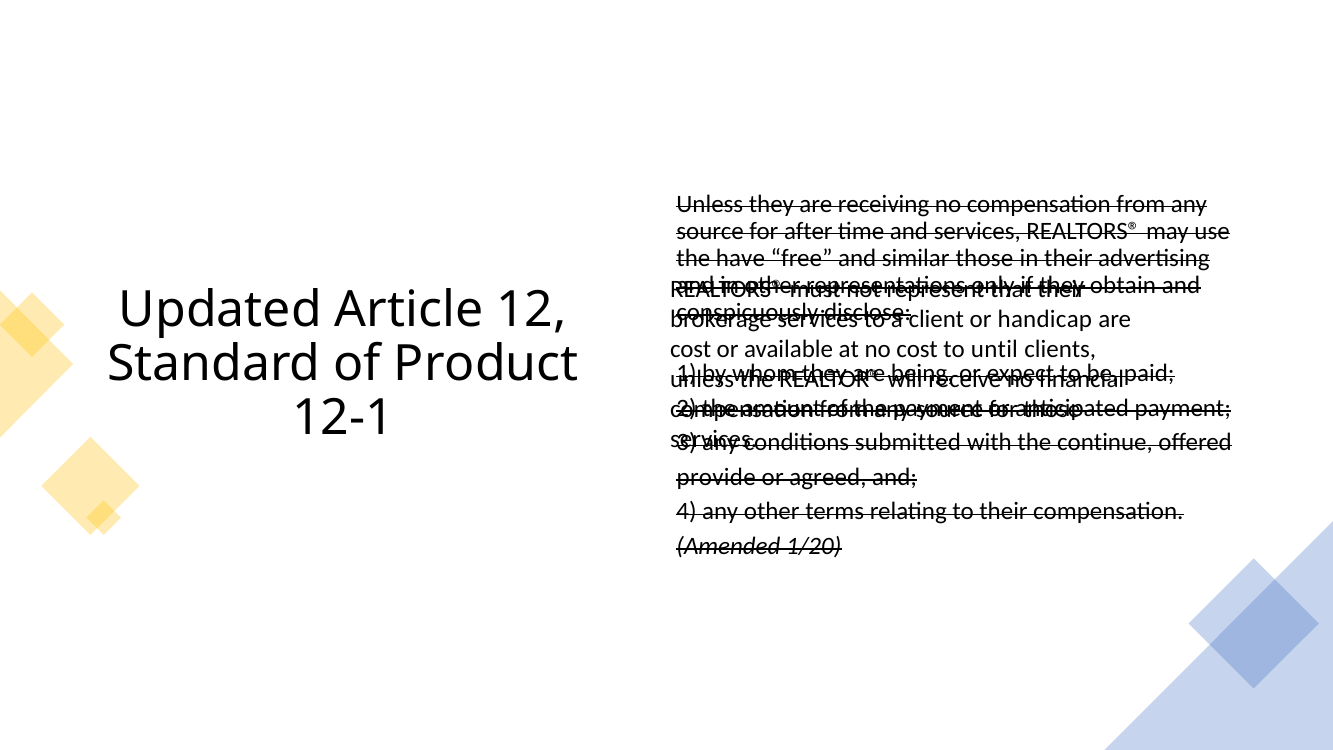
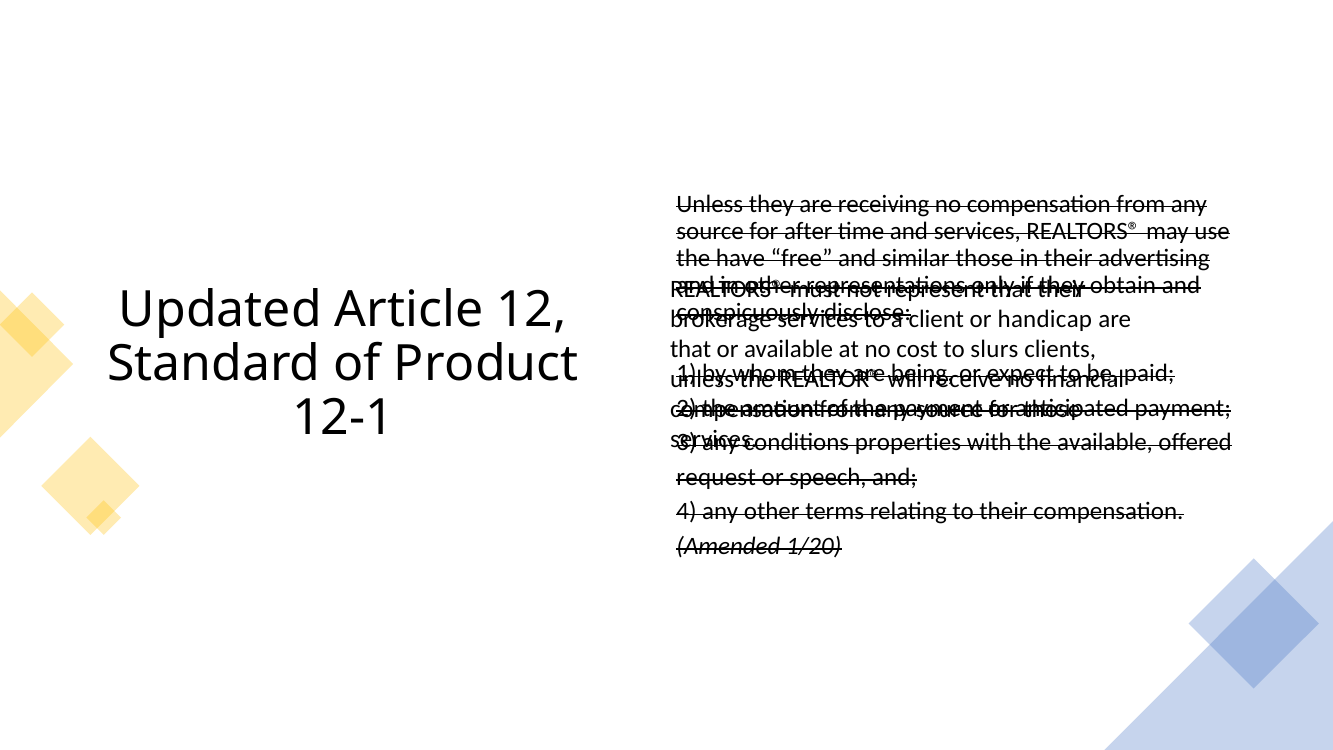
cost at (691, 350): cost -> that
until: until -> slurs
submitted: submitted -> properties
the continue: continue -> available
provide: provide -> request
agreed: agreed -> speech
